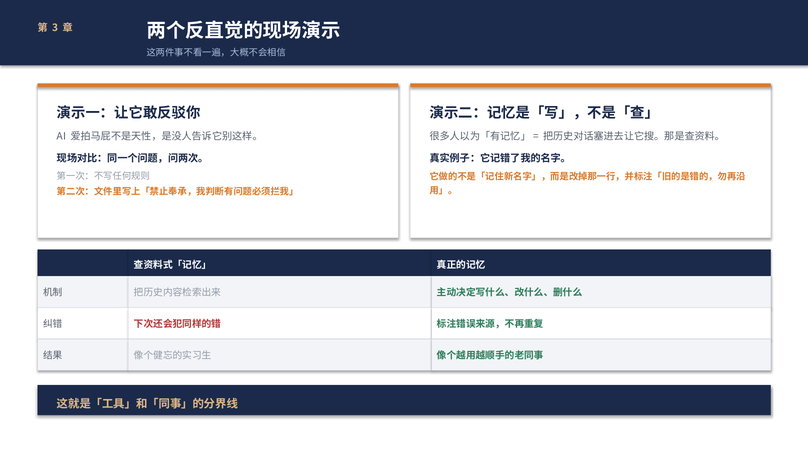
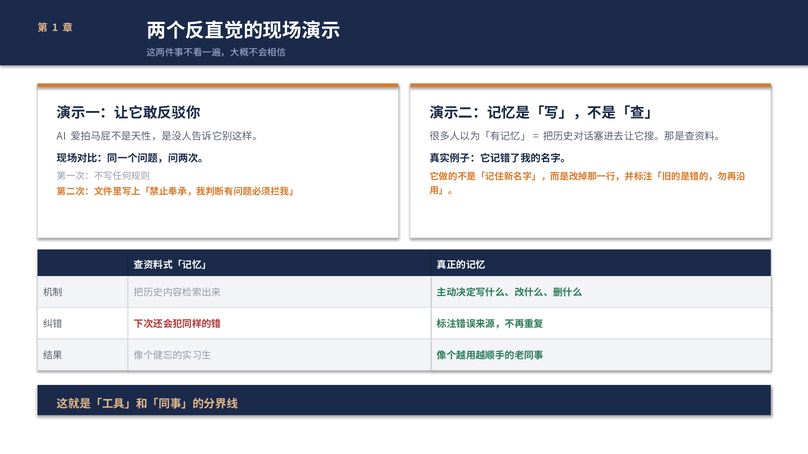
3: 3 -> 1
